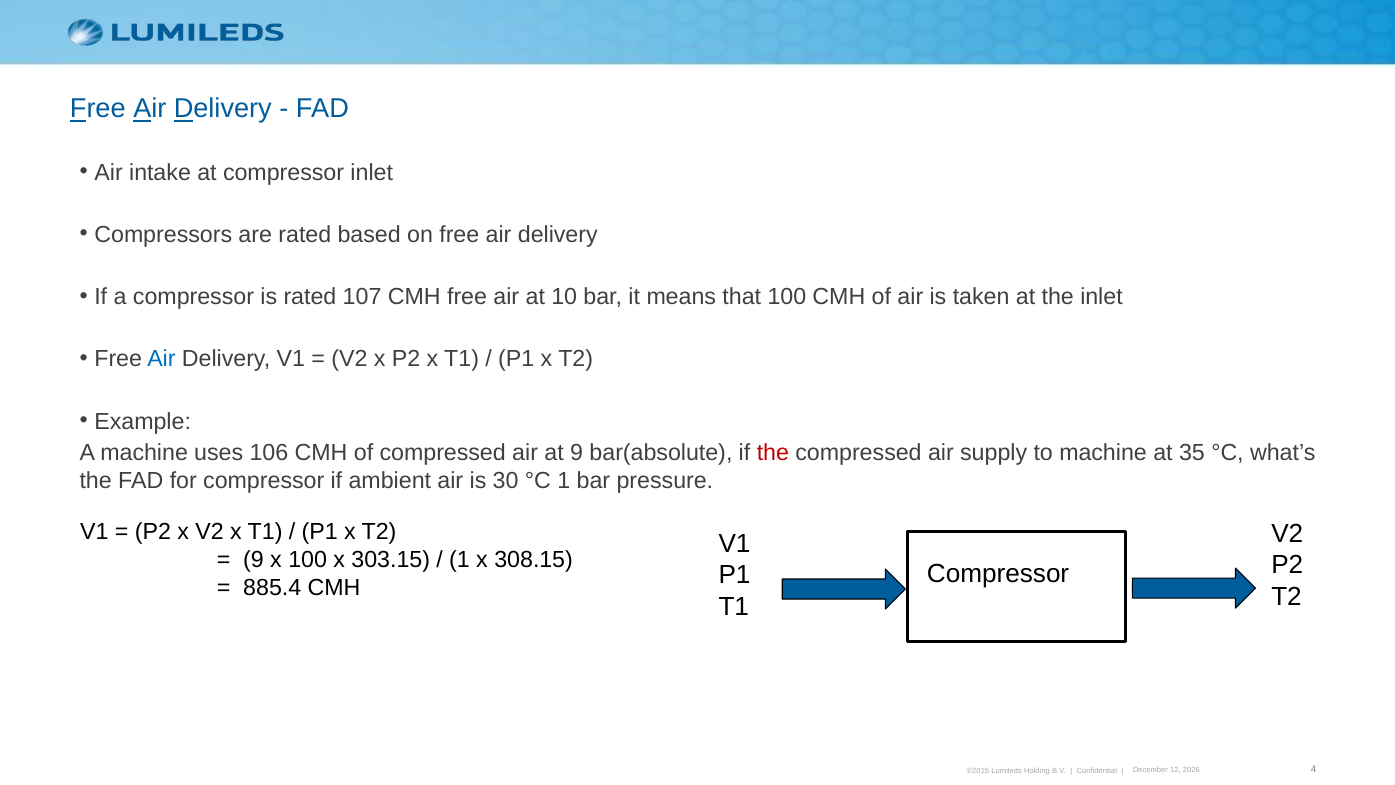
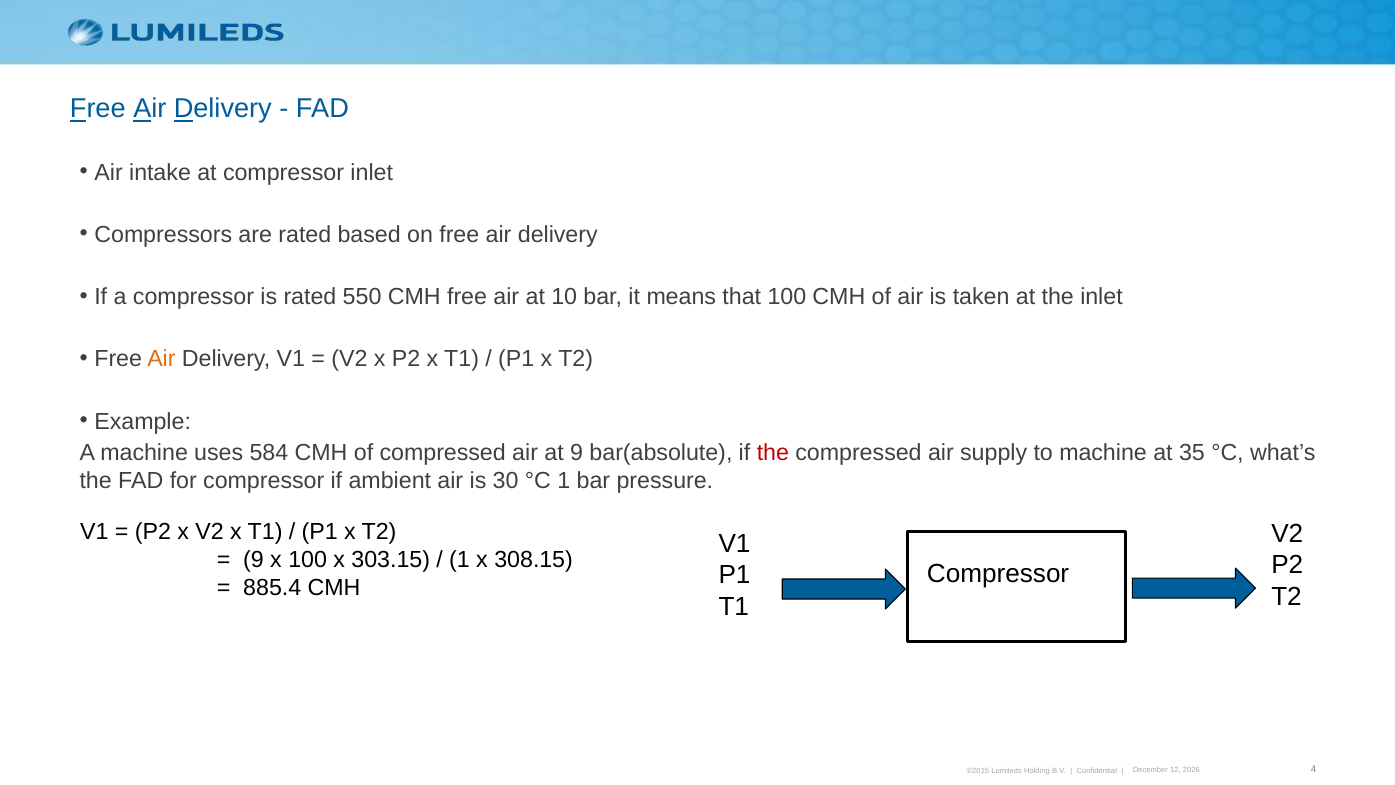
107: 107 -> 550
Air at (161, 359) colour: blue -> orange
106: 106 -> 584
